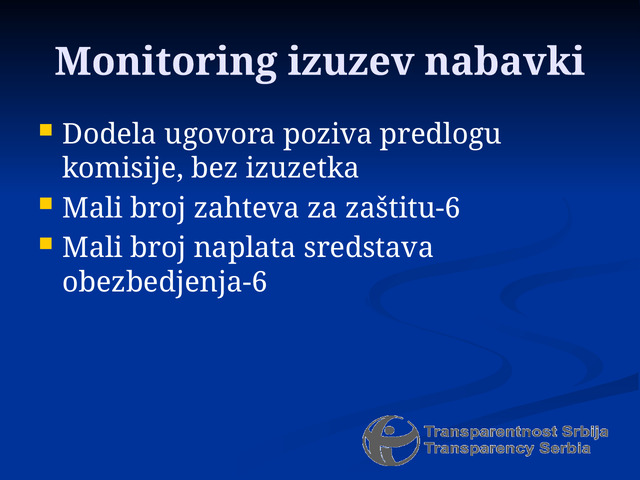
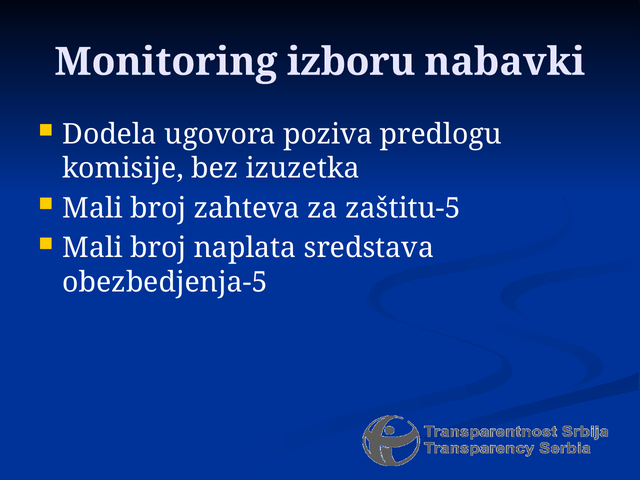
izuzev: izuzev -> izboru
zaštitu-6: zaštitu-6 -> zaštitu-5
obezbedjenja-6: obezbedjenja-6 -> obezbedjenja-5
